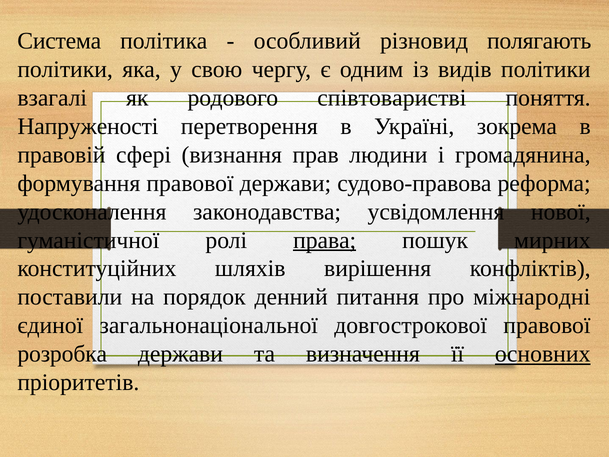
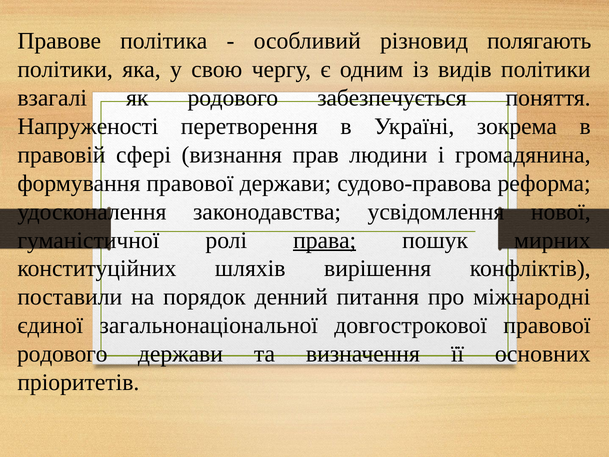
Система: Система -> Правове
співтоваристві: співтоваристві -> забезпечується
розробка at (62, 354): розробка -> родового
основних underline: present -> none
